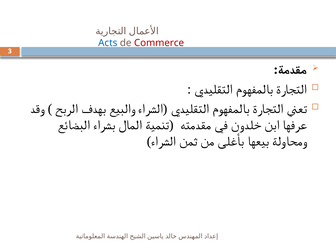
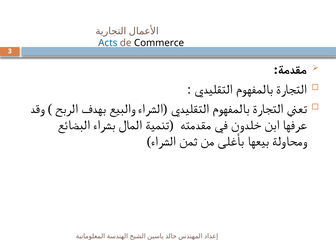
Commerce colour: red -> black
